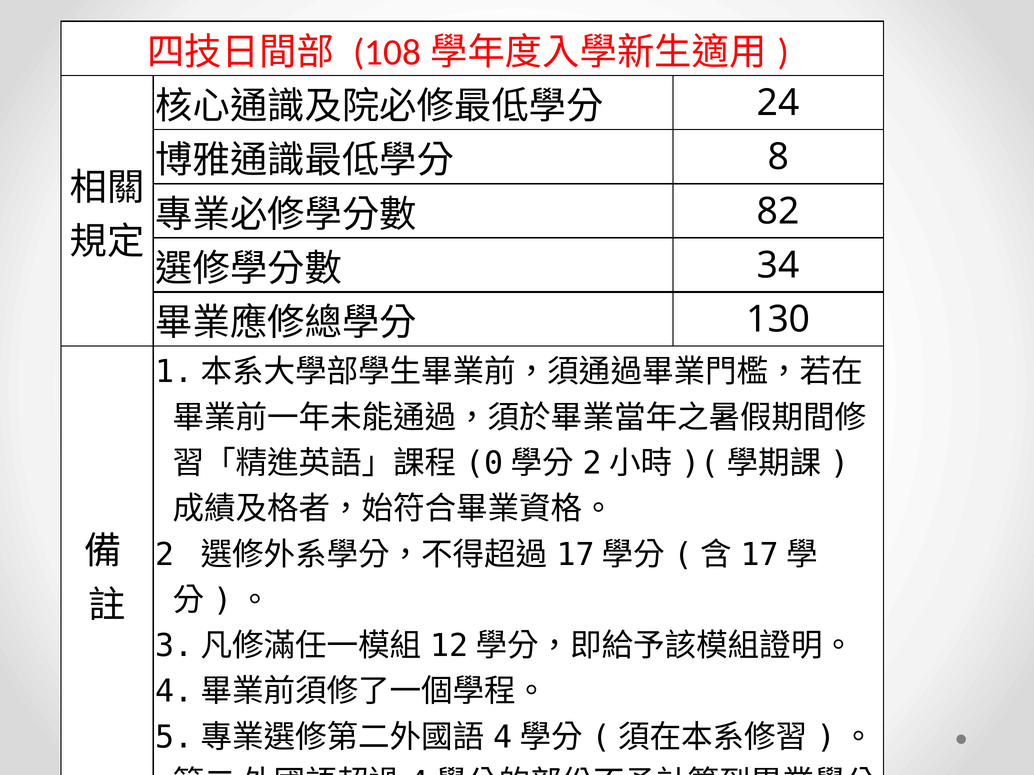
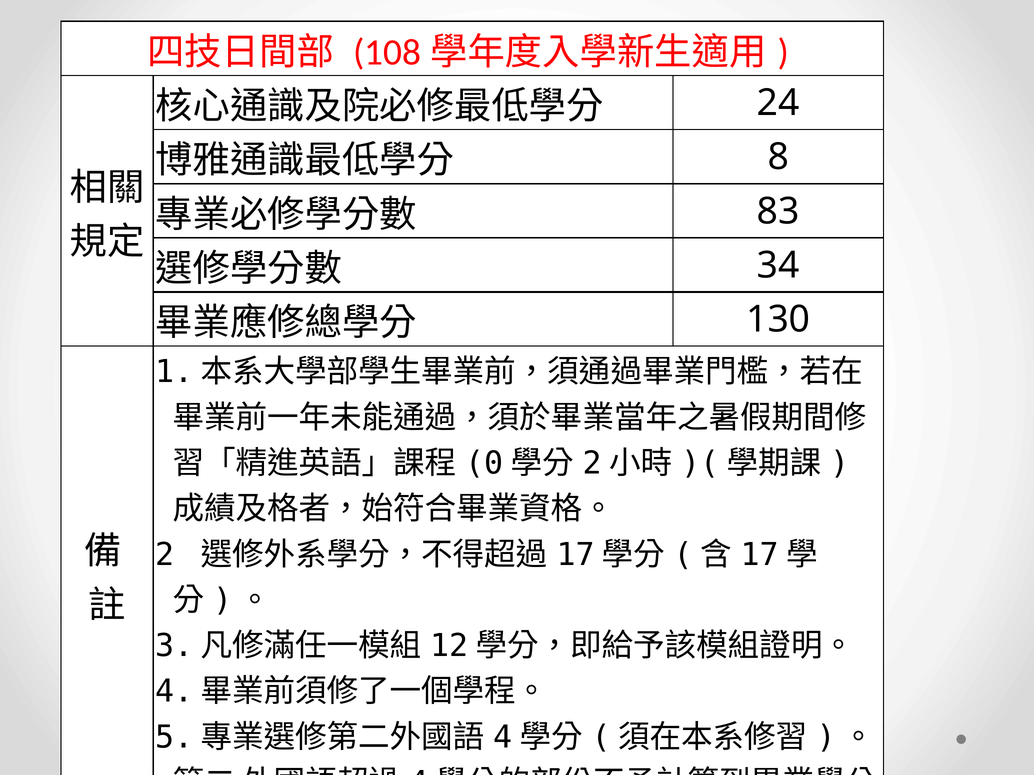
82: 82 -> 83
